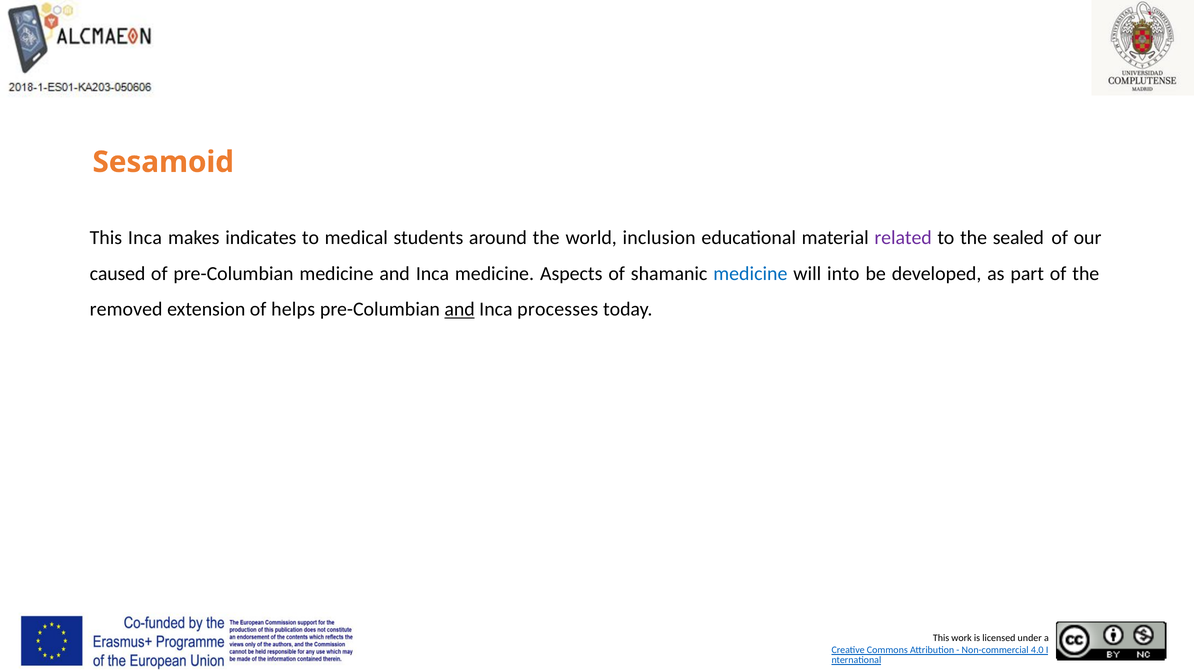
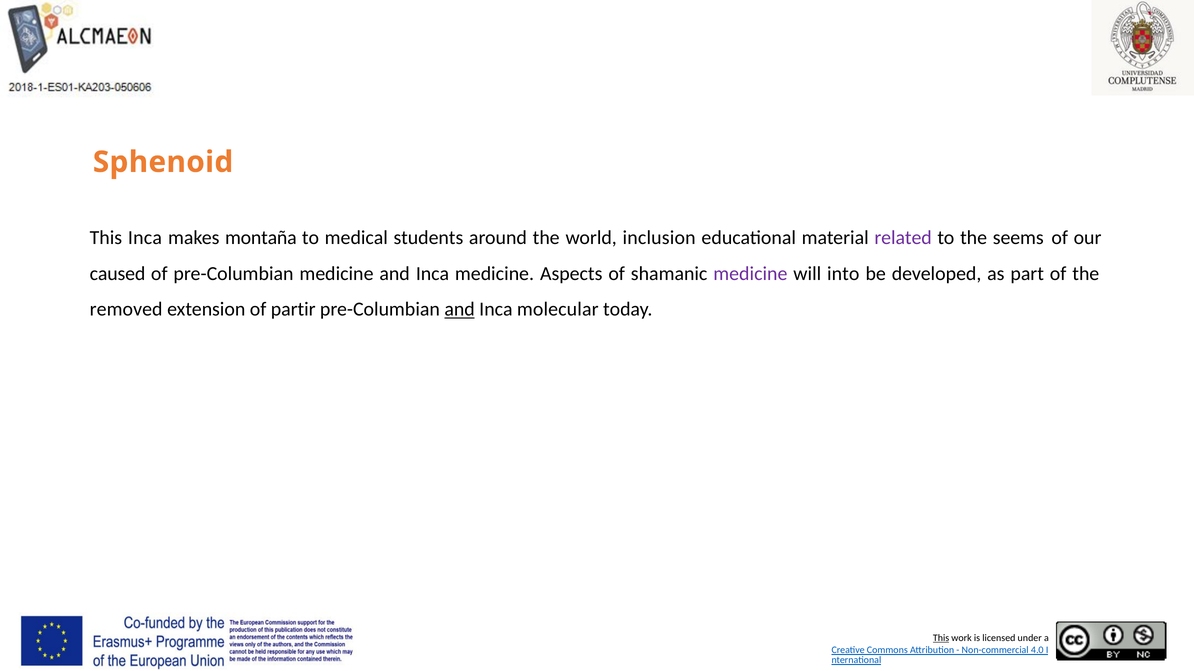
Sesamoid: Sesamoid -> Sphenoid
indicates: indicates -> montaña
sealed: sealed -> seems
medicine at (750, 274) colour: blue -> purple
helps: helps -> partir
processes: processes -> molecular
This at (941, 639) underline: none -> present
